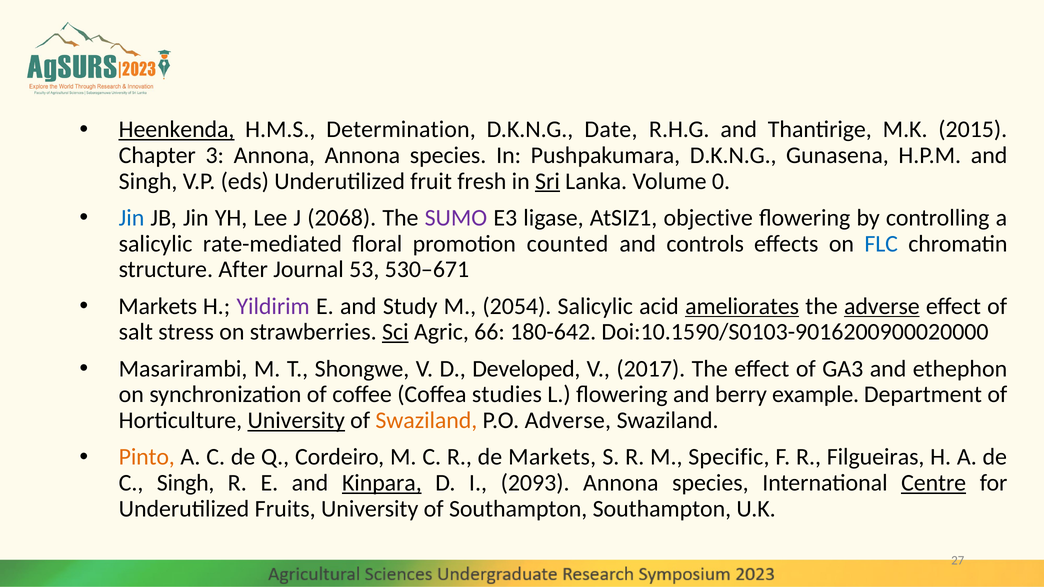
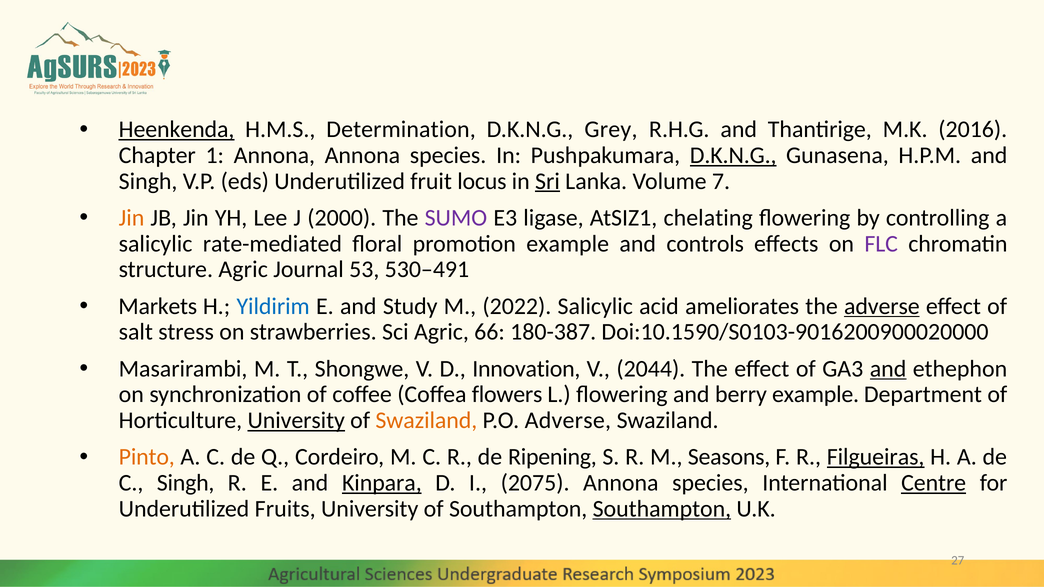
Date: Date -> Grey
2015: 2015 -> 2016
3: 3 -> 1
D.K.N.G at (733, 155) underline: none -> present
fresh: fresh -> locus
0: 0 -> 7
Jin at (132, 218) colour: blue -> orange
2068: 2068 -> 2000
objective: objective -> chelating
promotion counted: counted -> example
FLC colour: blue -> purple
structure After: After -> Agric
530–671: 530–671 -> 530–491
Yildirim colour: purple -> blue
2054: 2054 -> 2022
ameliorates underline: present -> none
Sci underline: present -> none
180-642: 180-642 -> 180-387
Developed: Developed -> Innovation
2017: 2017 -> 2044
and at (888, 369) underline: none -> present
studies: studies -> flowers
de Markets: Markets -> Ripening
Specific: Specific -> Seasons
Filgueiras underline: none -> present
2093: 2093 -> 2075
Southampton at (662, 509) underline: none -> present
